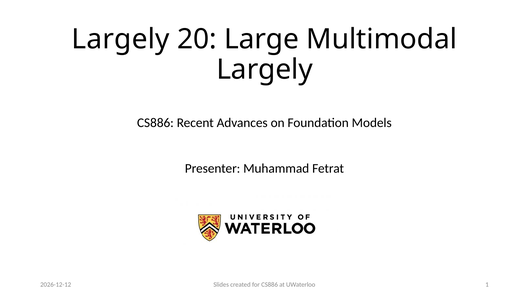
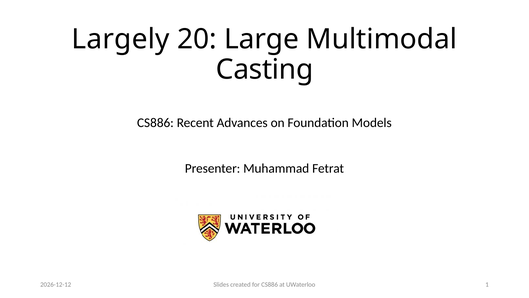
Largely at (265, 69): Largely -> Casting
